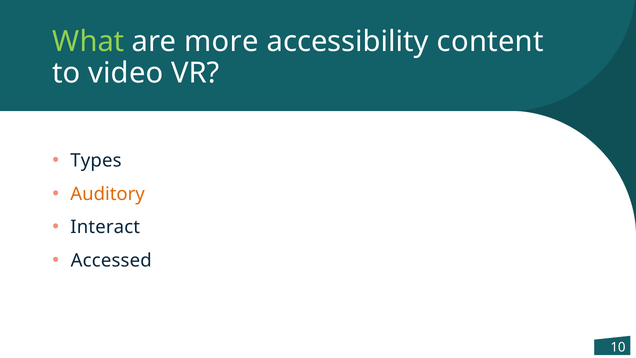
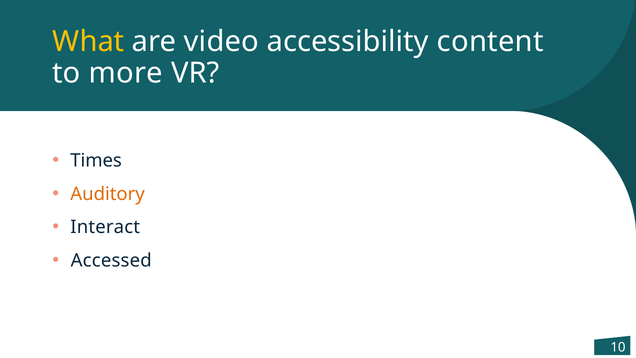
What colour: light green -> yellow
more: more -> video
video: video -> more
Types: Types -> Times
